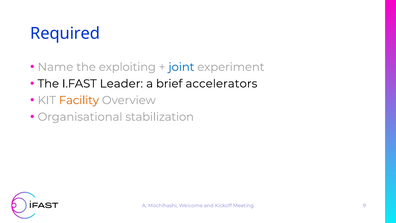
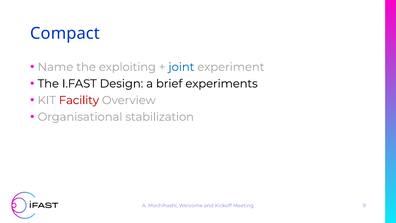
Required: Required -> Compact
Leader: Leader -> Design
accelerators: accelerators -> experiments
Facility colour: orange -> red
